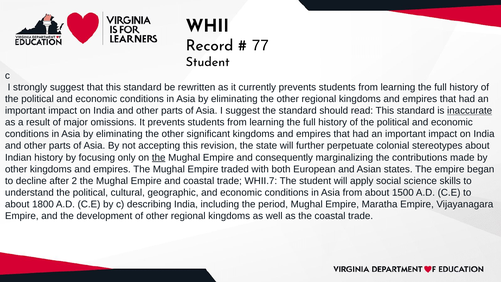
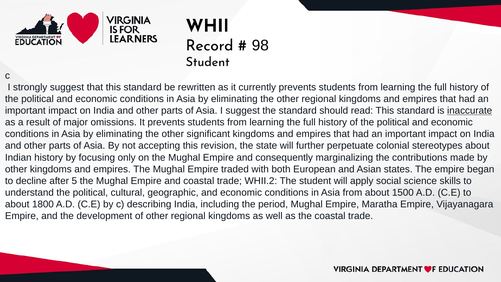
77: 77 -> 98
the at (159, 157) underline: present -> none
2: 2 -> 5
WHII.7: WHII.7 -> WHII.2
